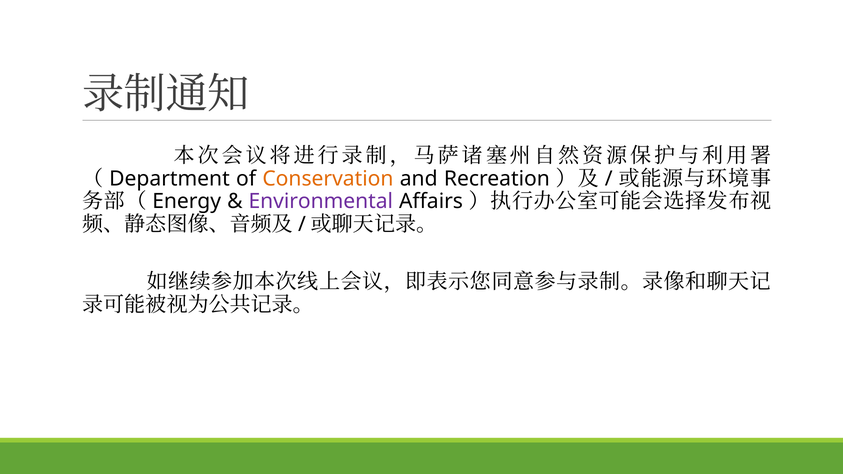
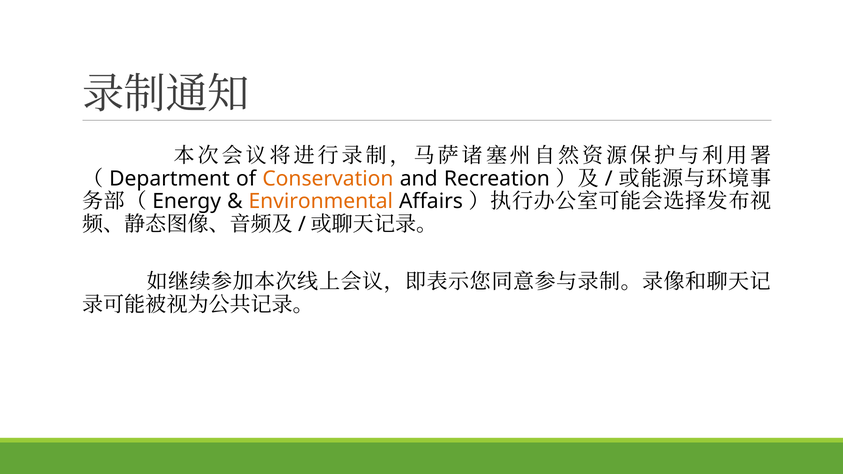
Environmental colour: purple -> orange
